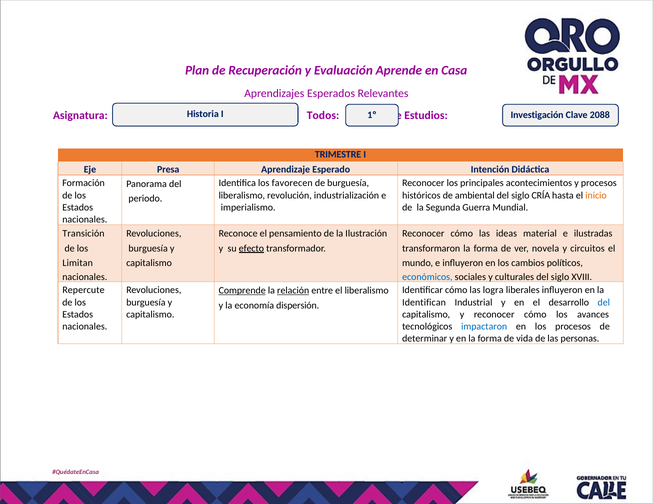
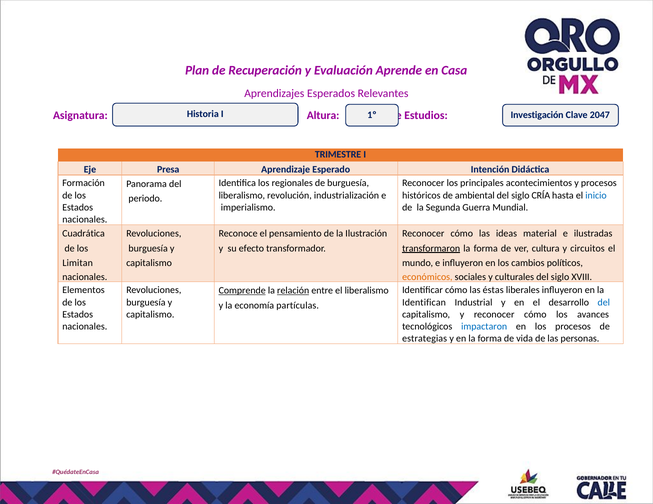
2088: 2088 -> 2047
Todos: Todos -> Altura
favorecen: favorecen -> regionales
inicio colour: orange -> blue
Transición: Transición -> Cuadrática
efecto underline: present -> none
transformaron underline: none -> present
novela: novela -> cultura
económicos colour: blue -> orange
Repercute: Repercute -> Elementos
logra: logra -> éstas
dispersión: dispersión -> partículas
determinar: determinar -> estrategias
